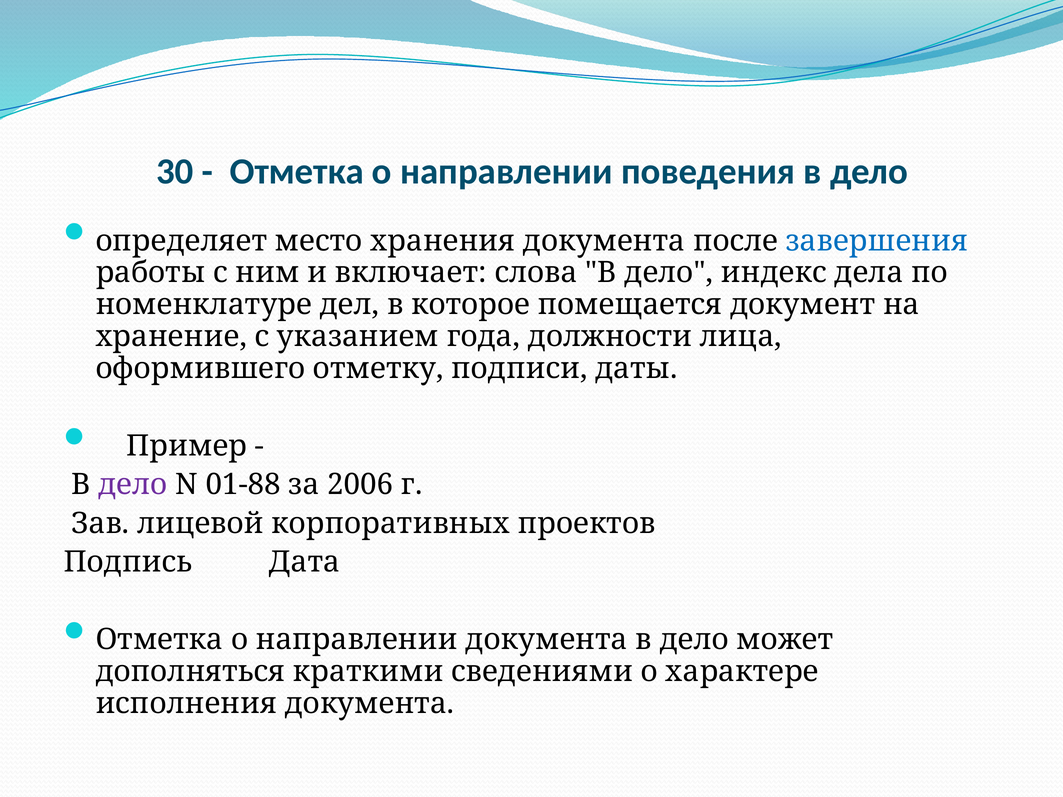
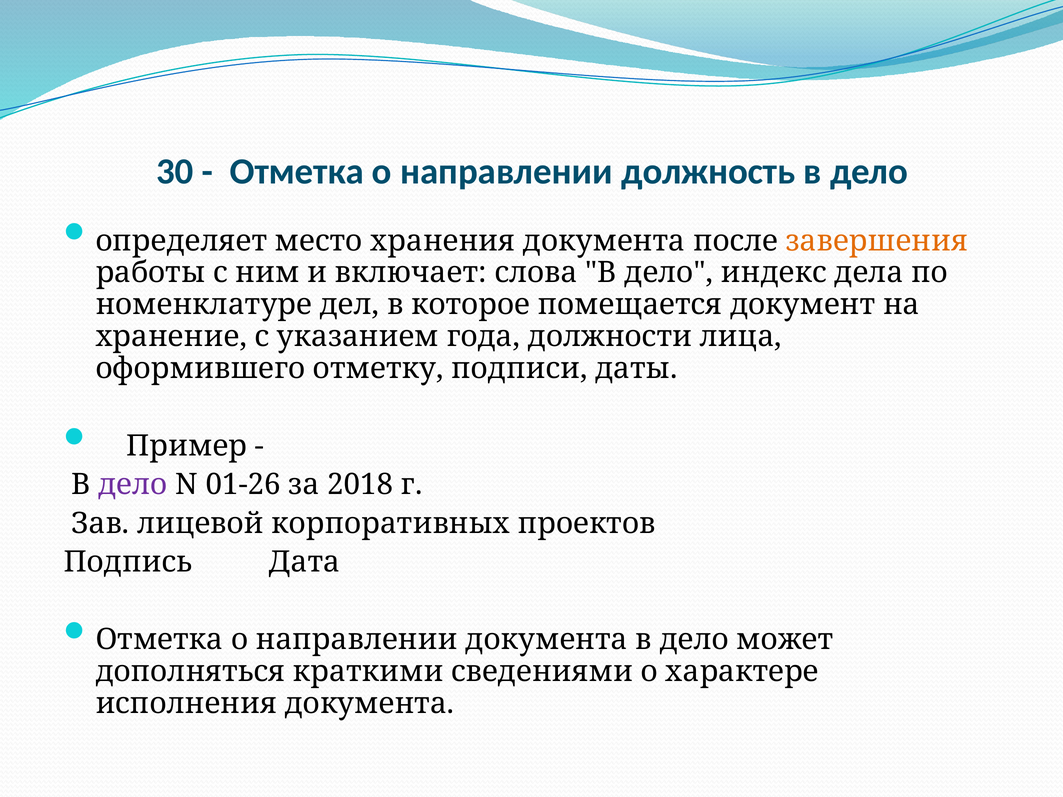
поведения: поведения -> должность
завершения colour: blue -> orange
01-88: 01-88 -> 01-26
2006: 2006 -> 2018
